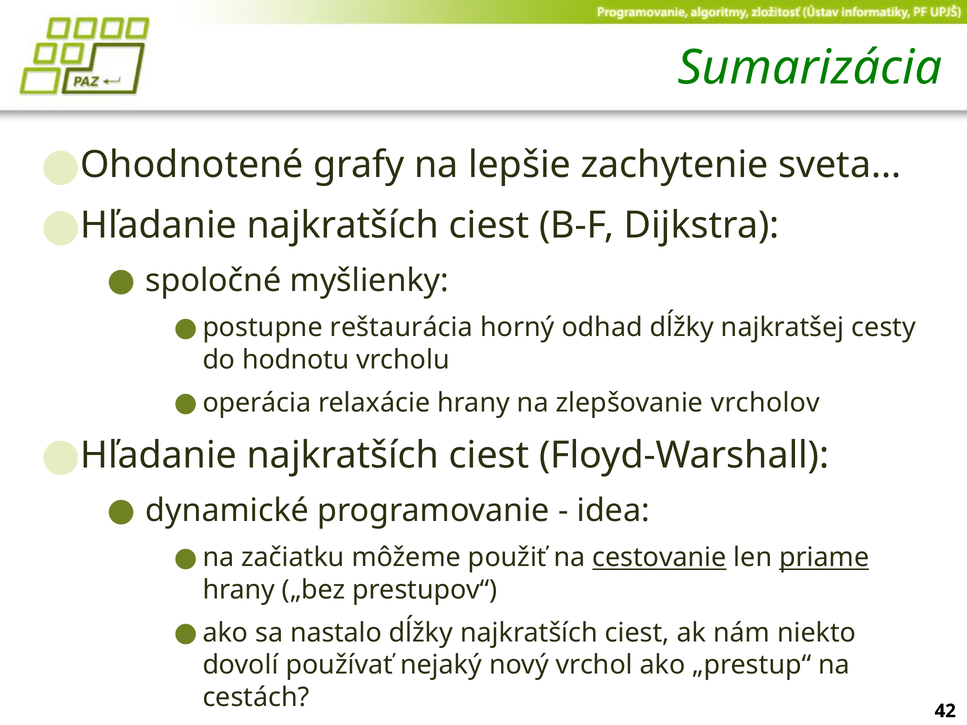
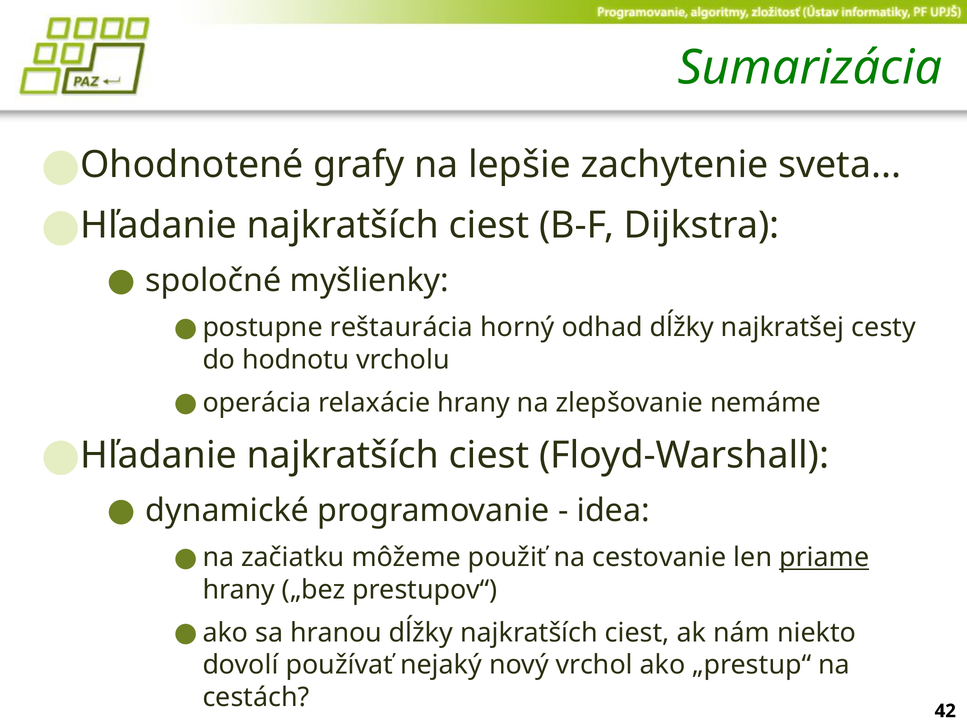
vrcholov: vrcholov -> nemáme
cestovanie underline: present -> none
nastalo: nastalo -> hranou
